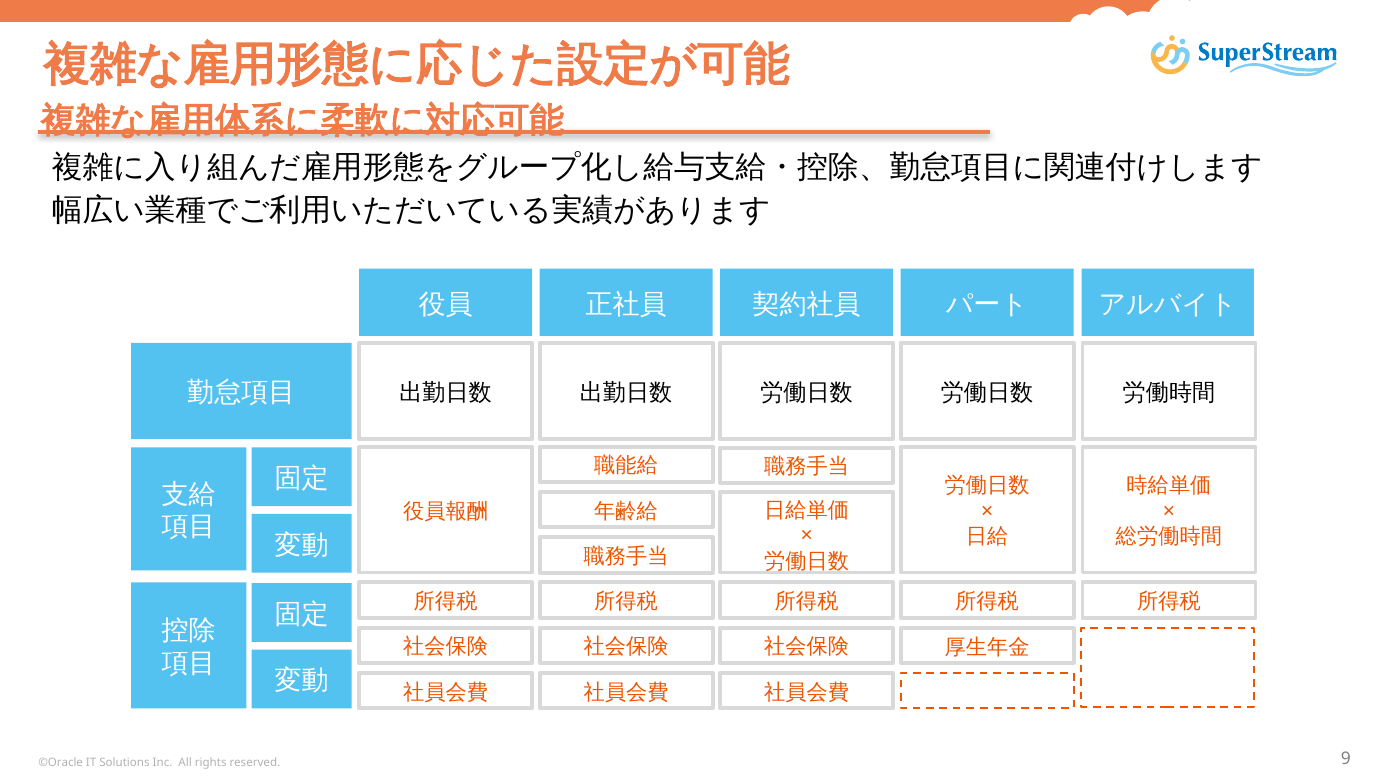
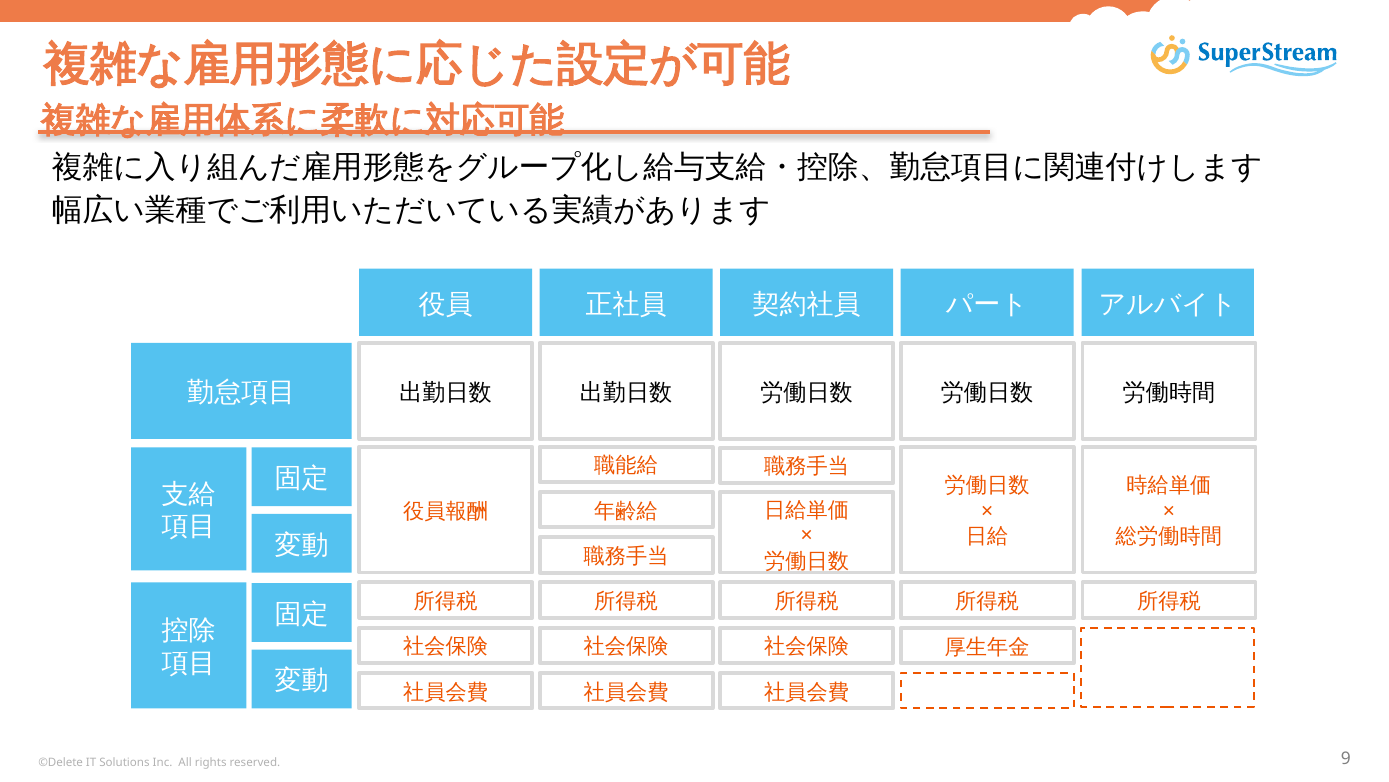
©Oracle: ©Oracle -> ©Delete
